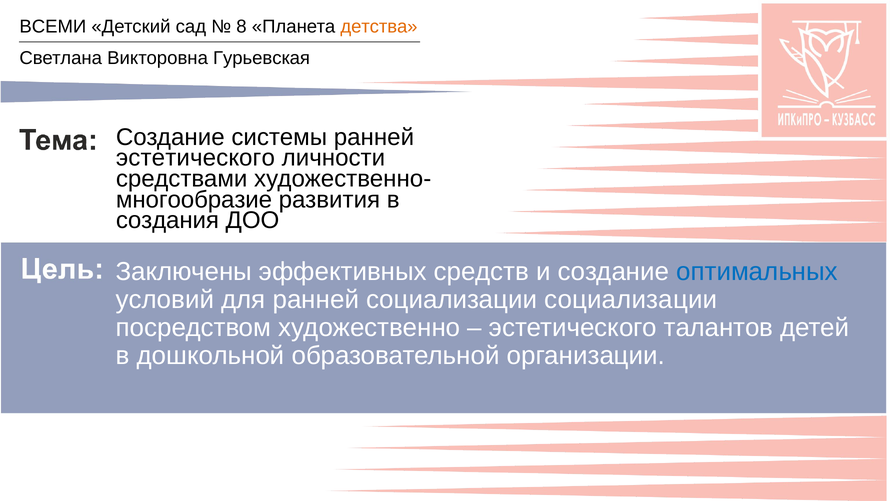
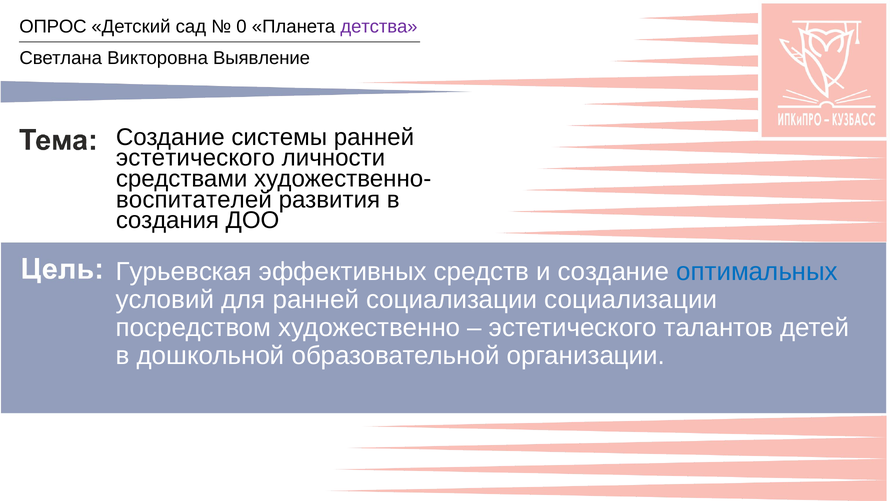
ВСЕМИ: ВСЕМИ -> ОПРОС
8: 8 -> 0
детства colour: orange -> purple
Гурьевская: Гурьевская -> Выявление
многообразие: многообразие -> воспитателей
Заключены: Заключены -> Гурьевская
